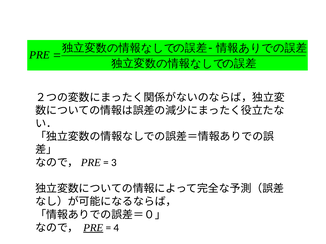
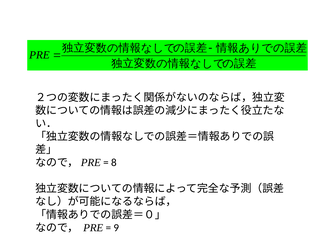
3: 3 -> 8
PRE at (93, 228) underline: present -> none
4: 4 -> 9
